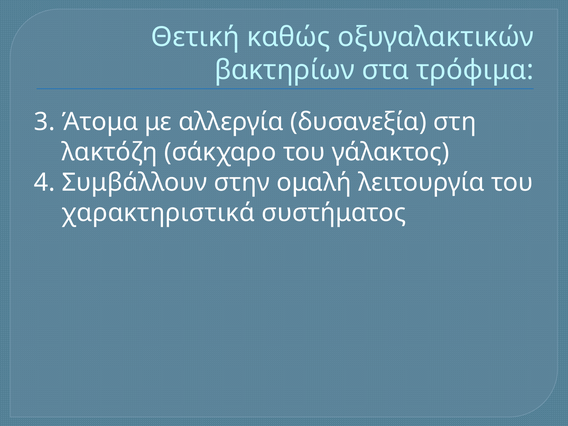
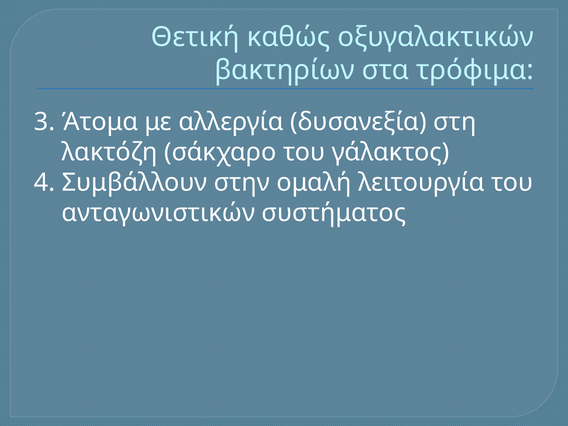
χαρακτηριστικά: χαρακτηριστικά -> ανταγωνιστικών
